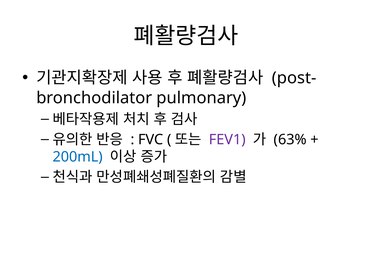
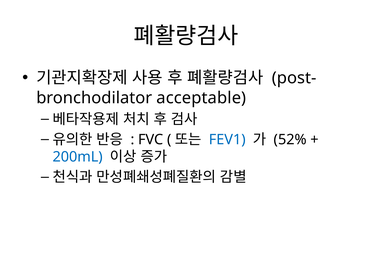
pulmonary: pulmonary -> acceptable
FEV1 colour: purple -> blue
63%: 63% -> 52%
